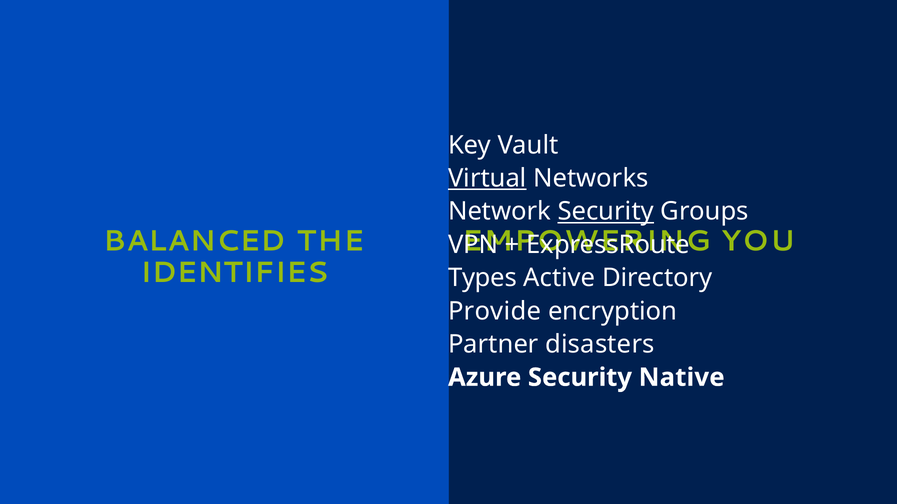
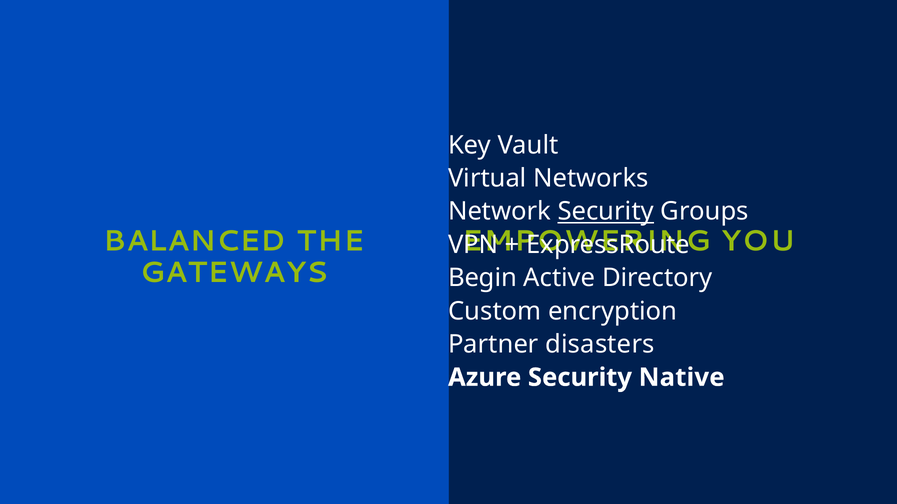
Virtual underline: present -> none
IDENTIFIES: IDENTIFIES -> GATEWAYS
Types: Types -> Begin
Provide: Provide -> Custom
